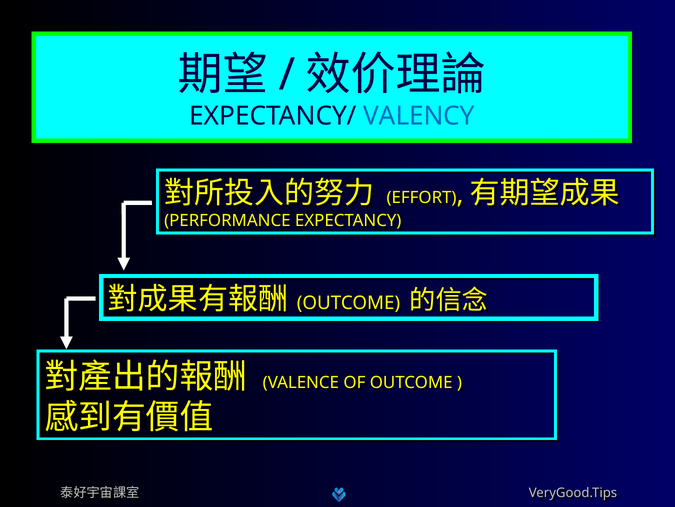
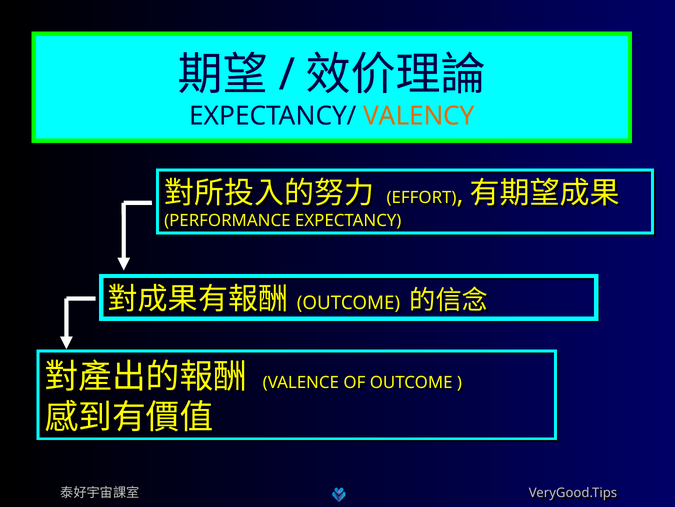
VALENCY colour: blue -> orange
